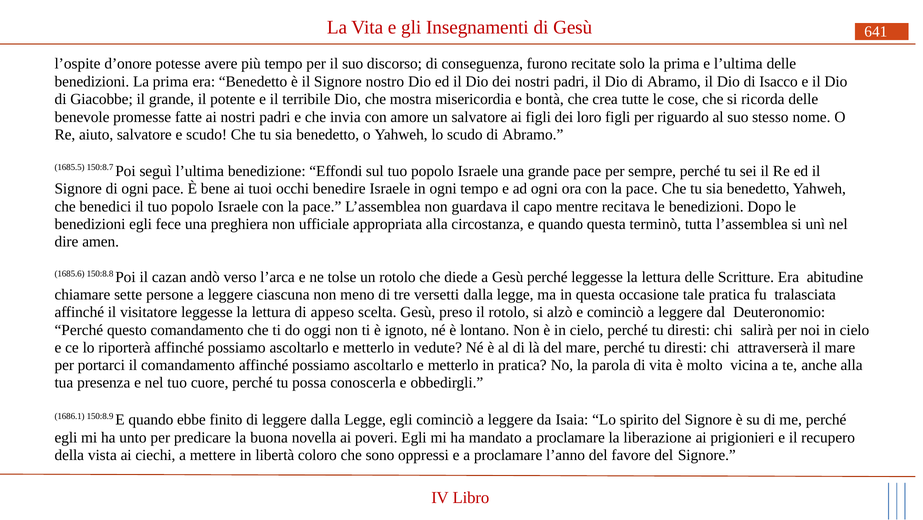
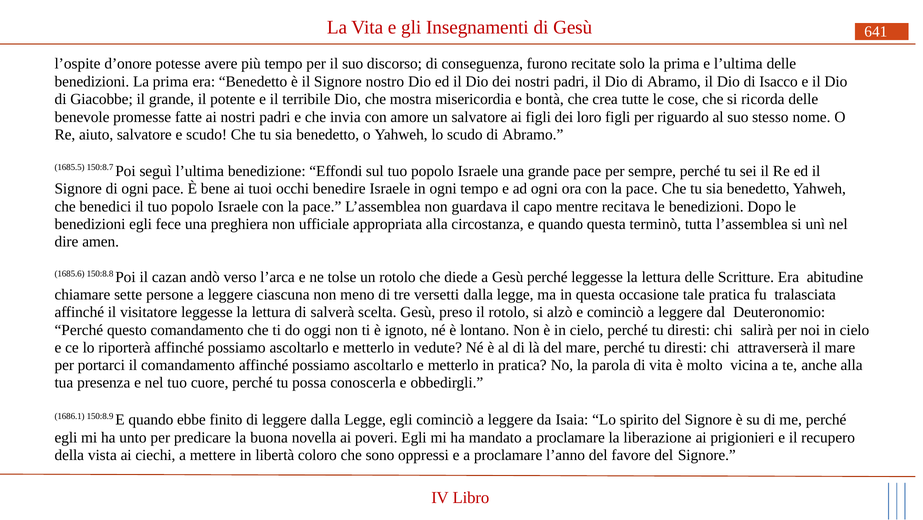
appeso: appeso -> salverà
